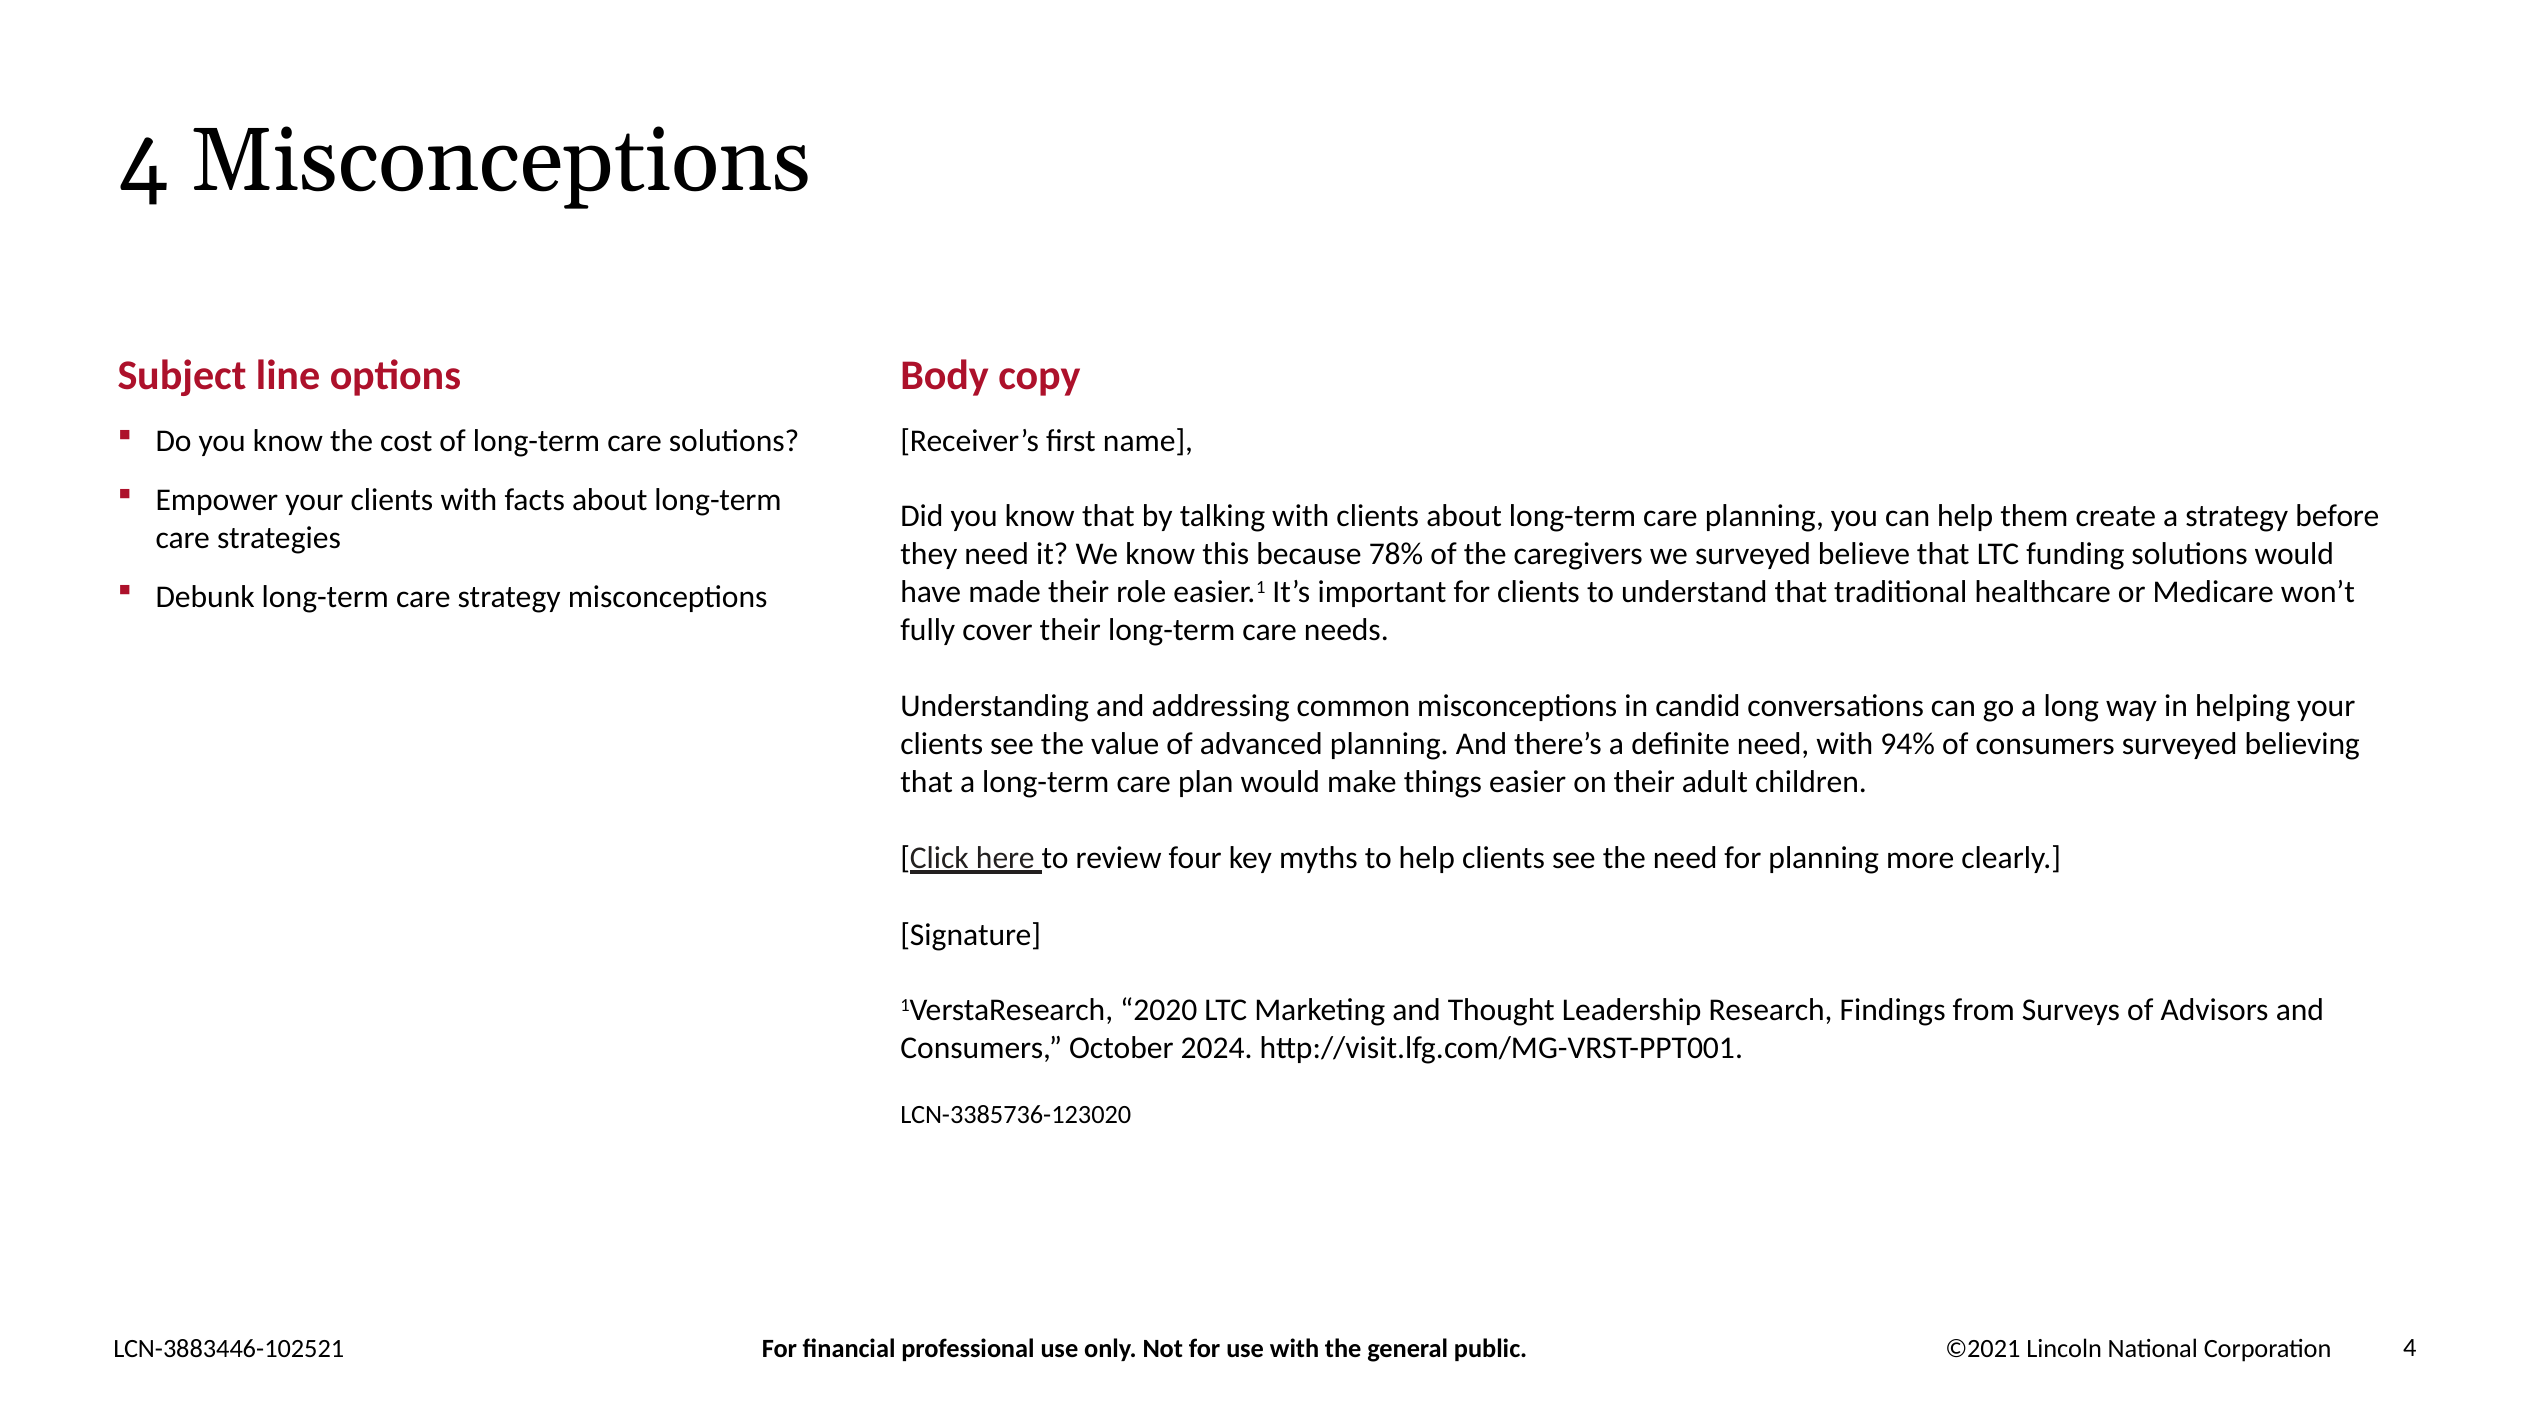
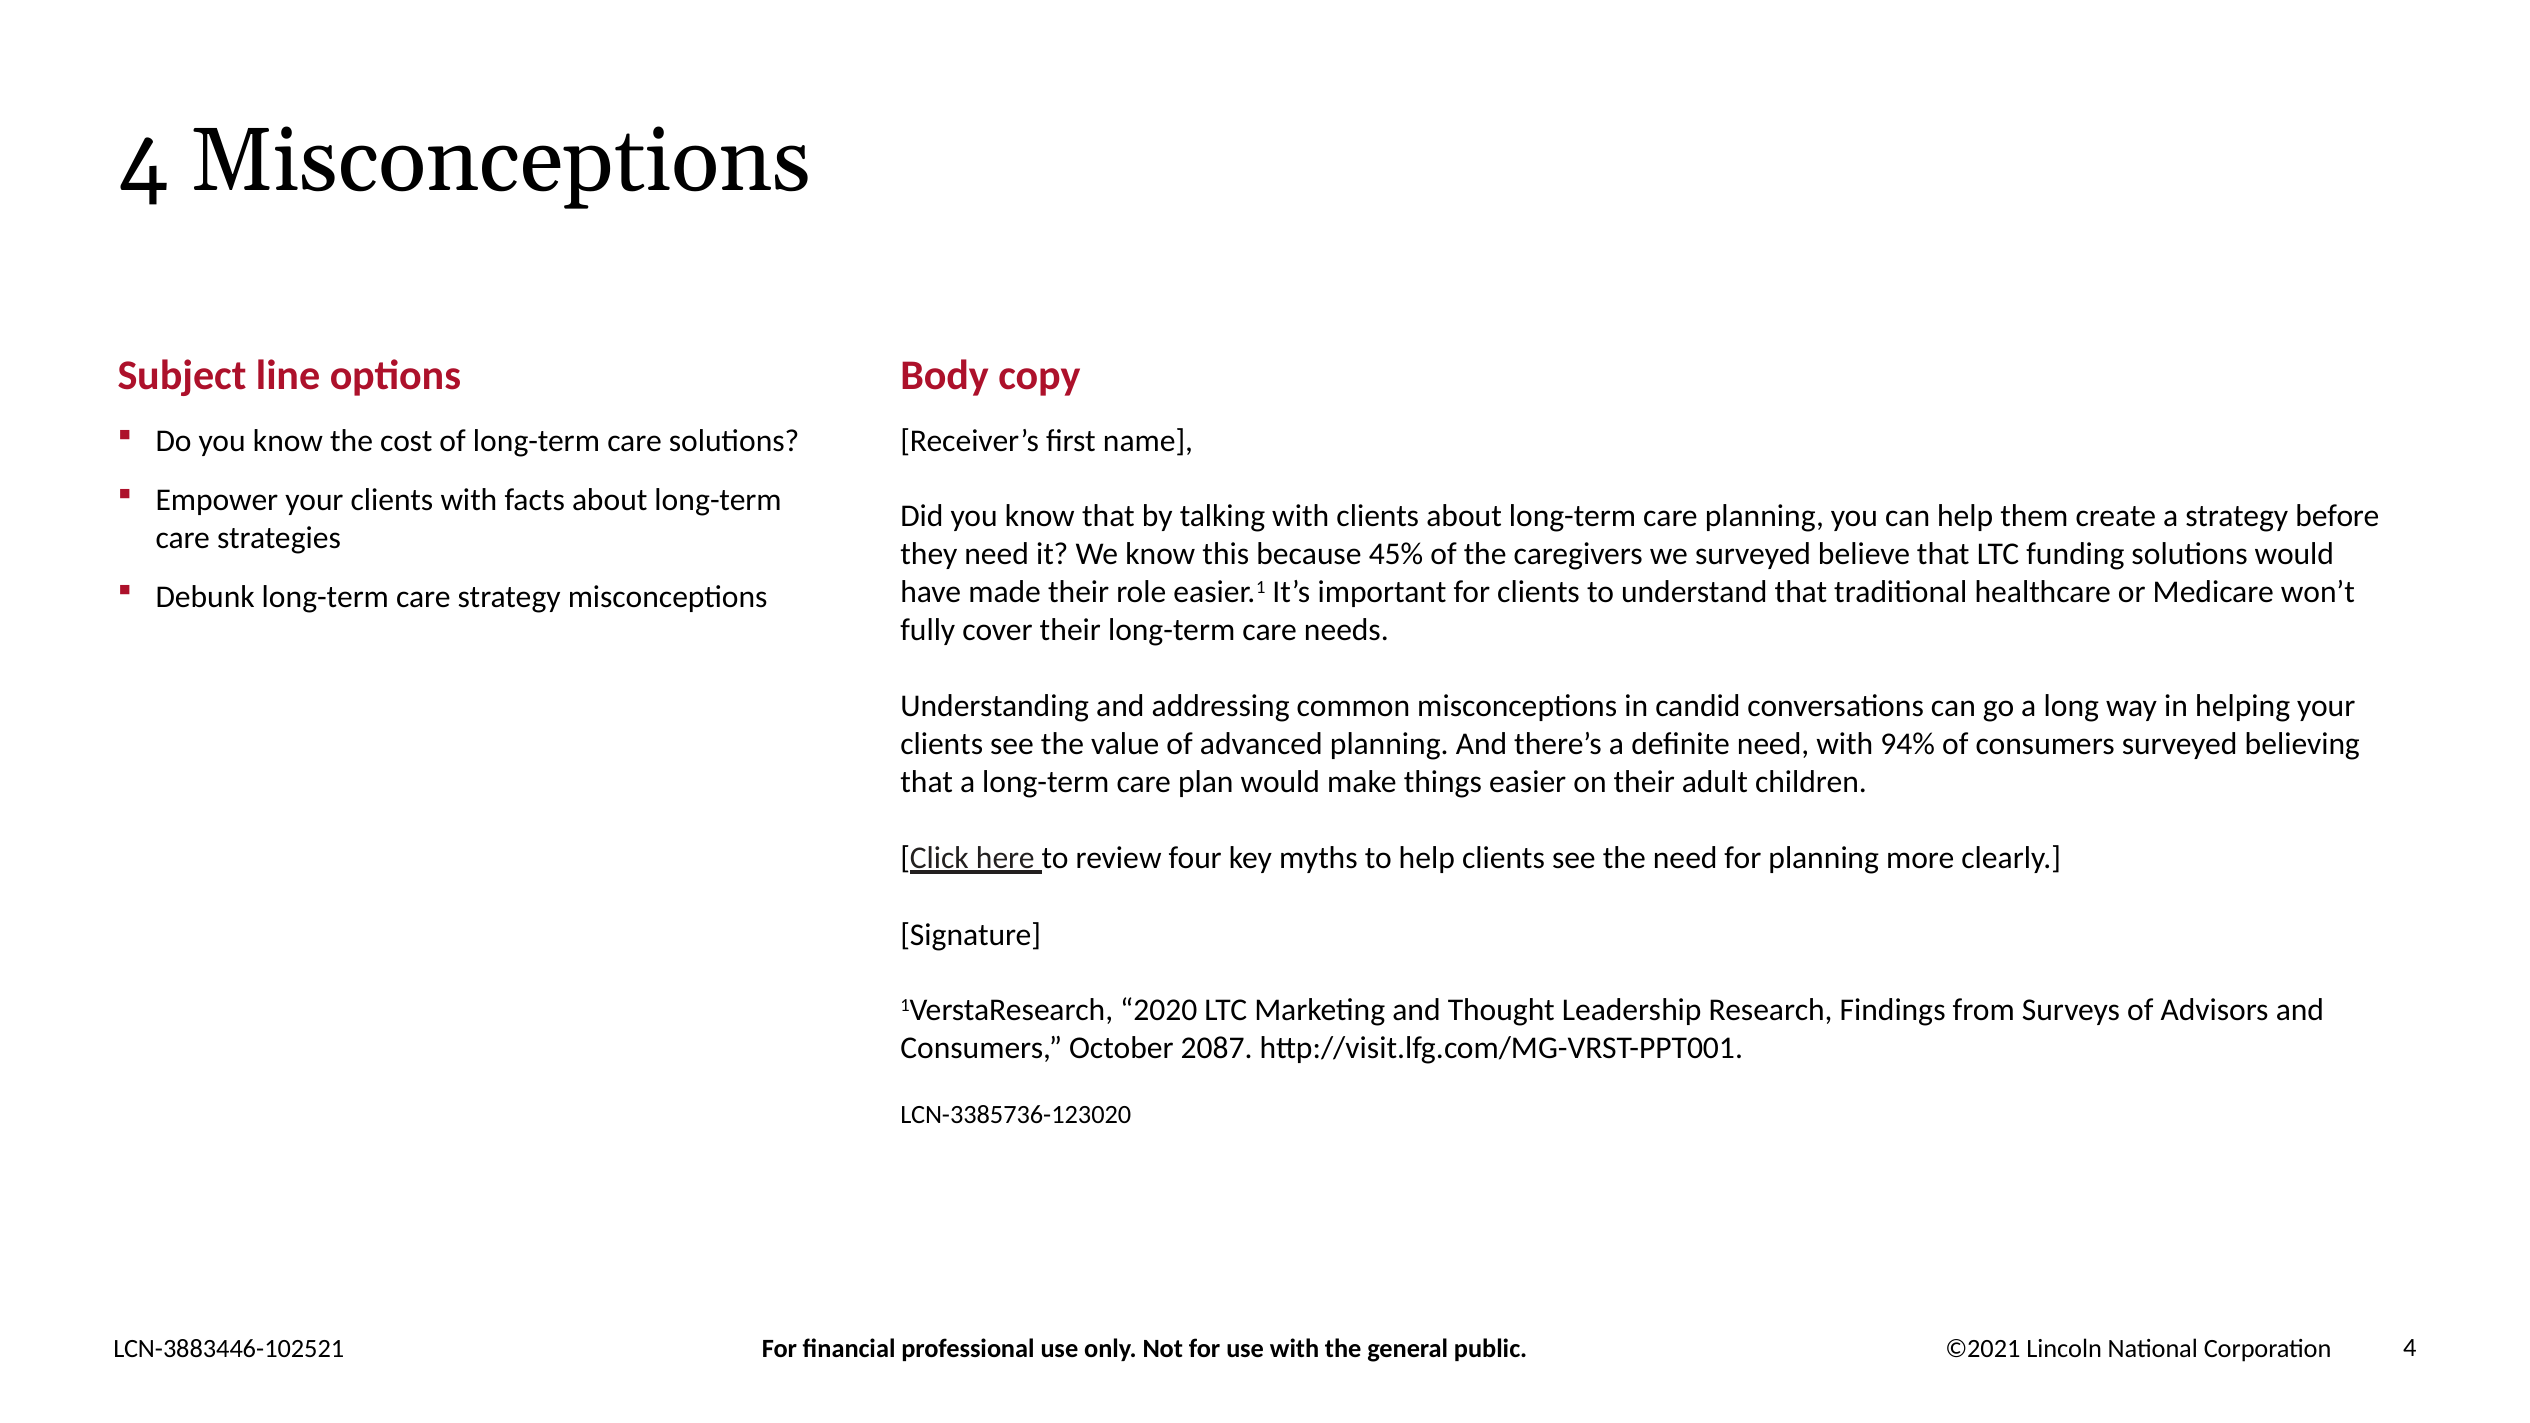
78%: 78% -> 45%
2024: 2024 -> 2087
